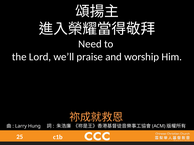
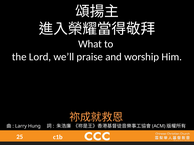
Need: Need -> What
